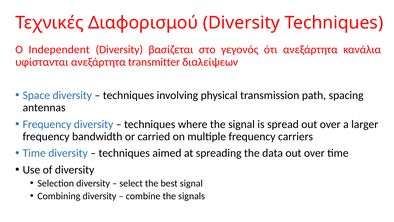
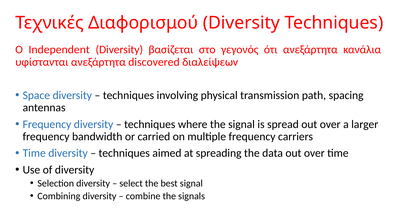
transmitter: transmitter -> discovered
